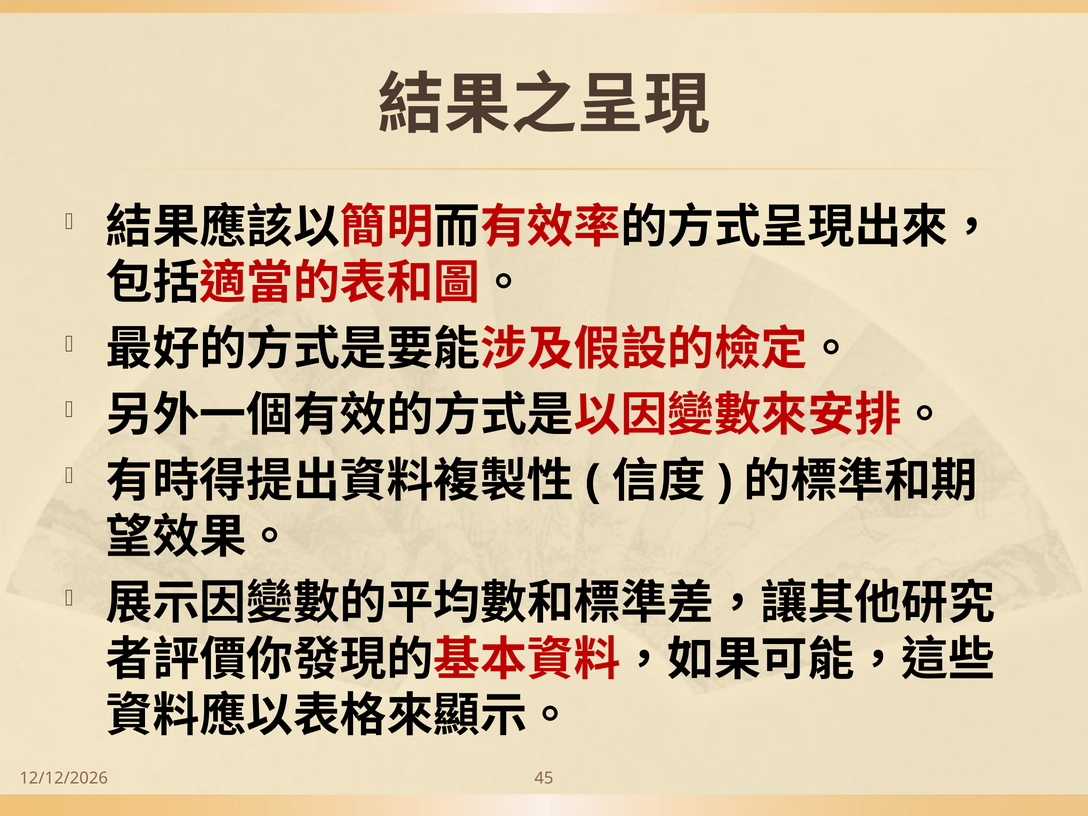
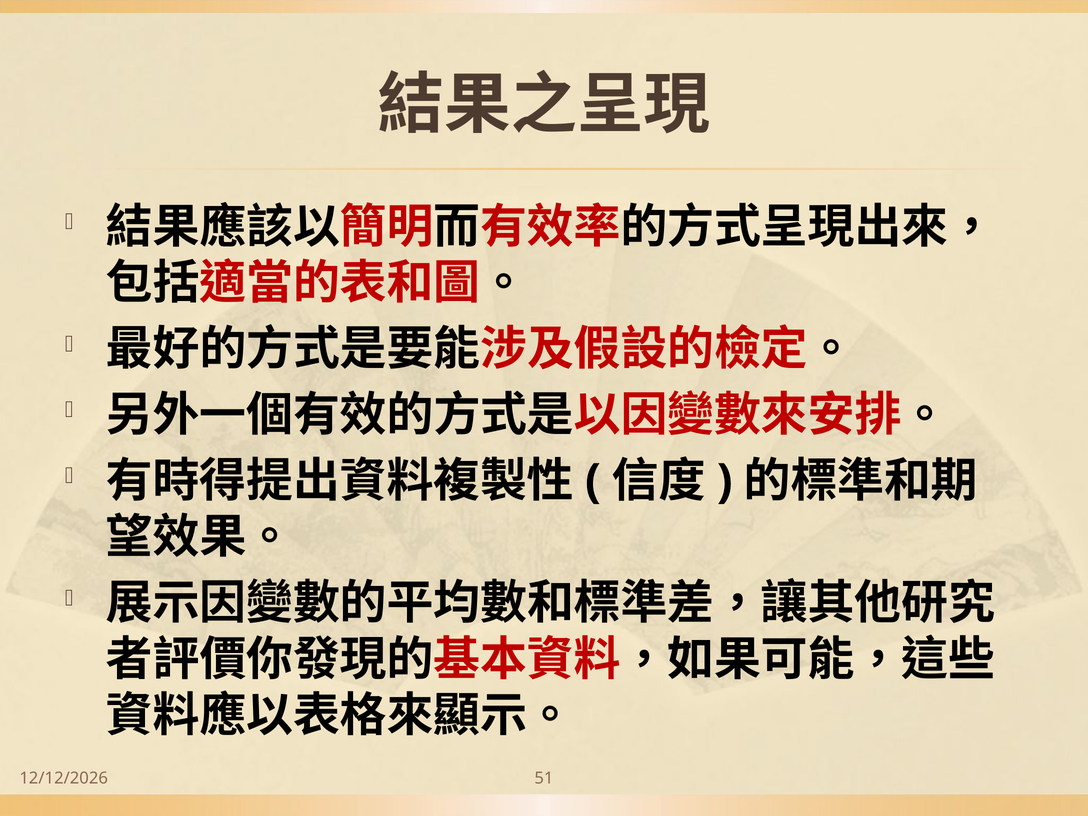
45: 45 -> 51
